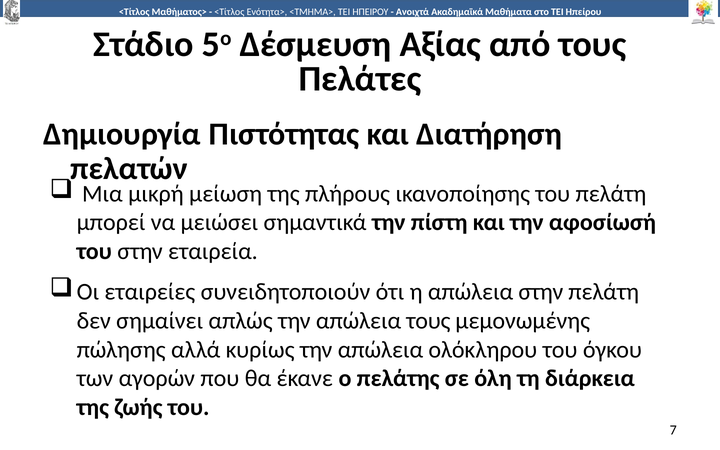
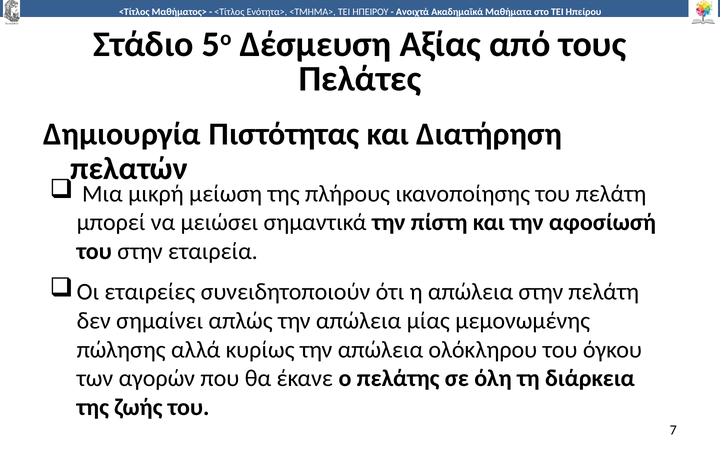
απώλεια τους: τους -> μίας
